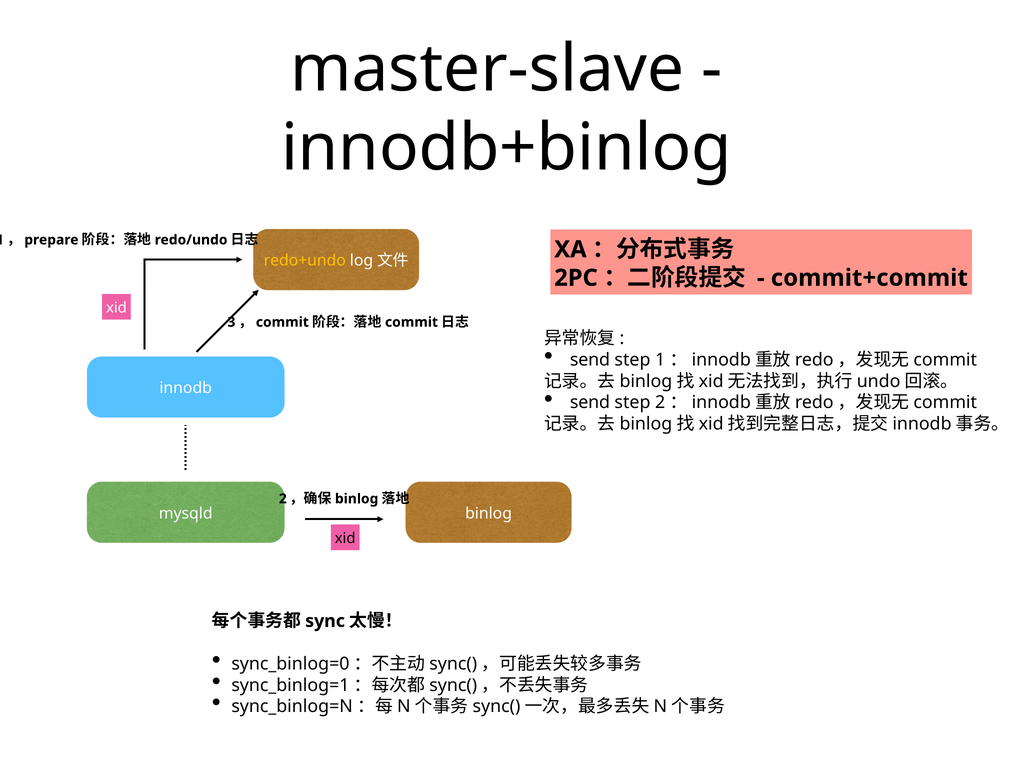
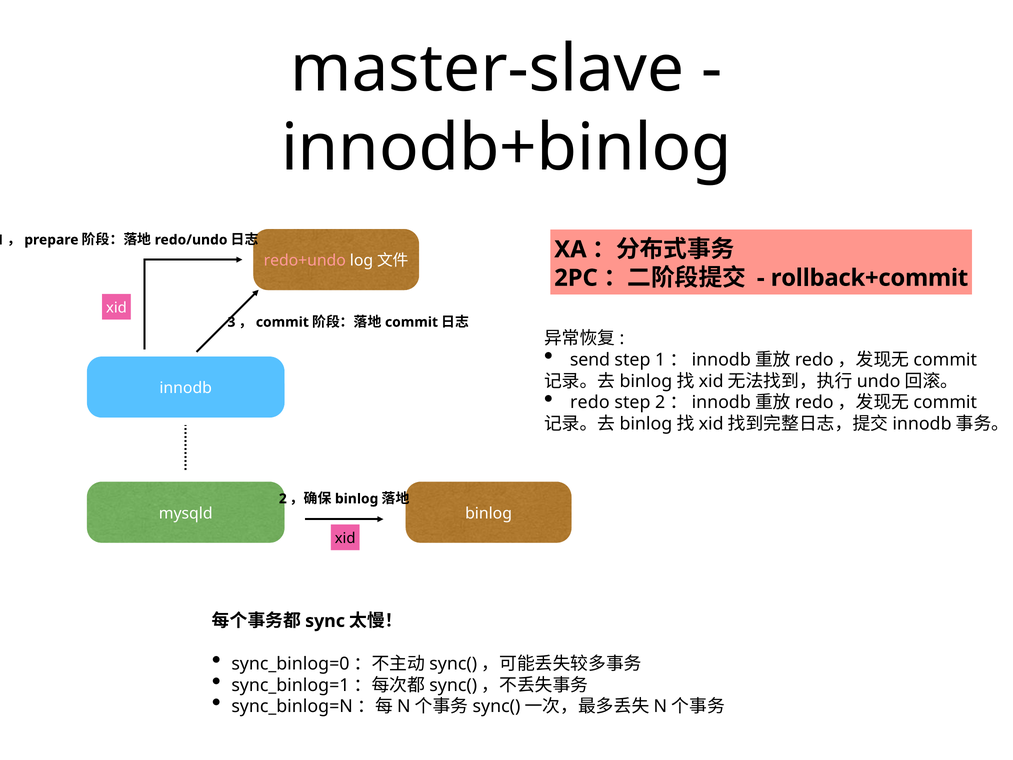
redo+undo colour: yellow -> pink
commit+commit: commit+commit -> rollback+commit
send at (590, 402): send -> redo
